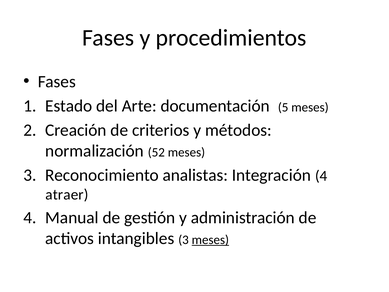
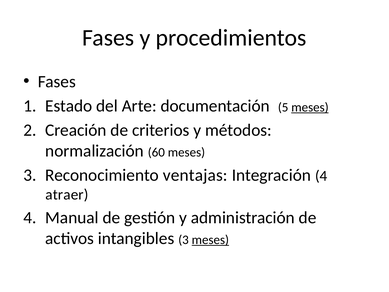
meses at (310, 107) underline: none -> present
52: 52 -> 60
analistas: analistas -> ventajas
